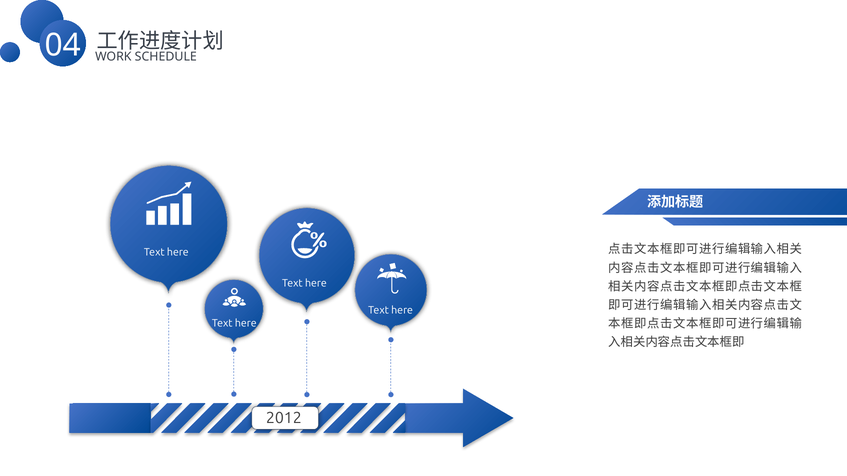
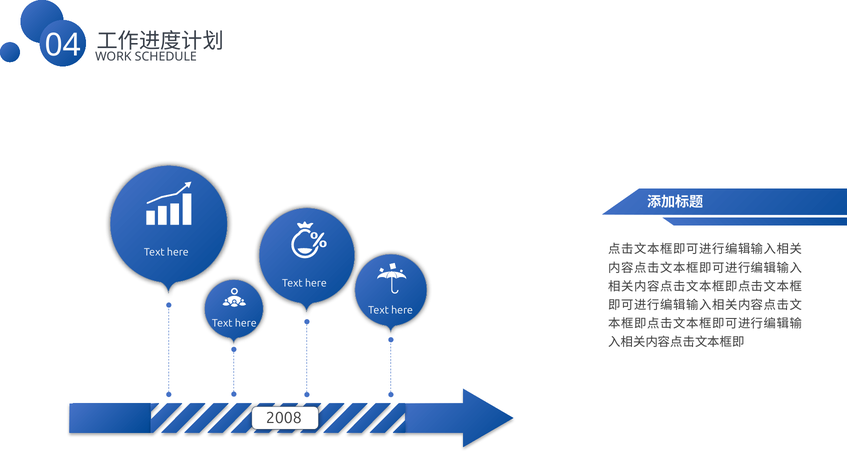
2012: 2012 -> 2008
